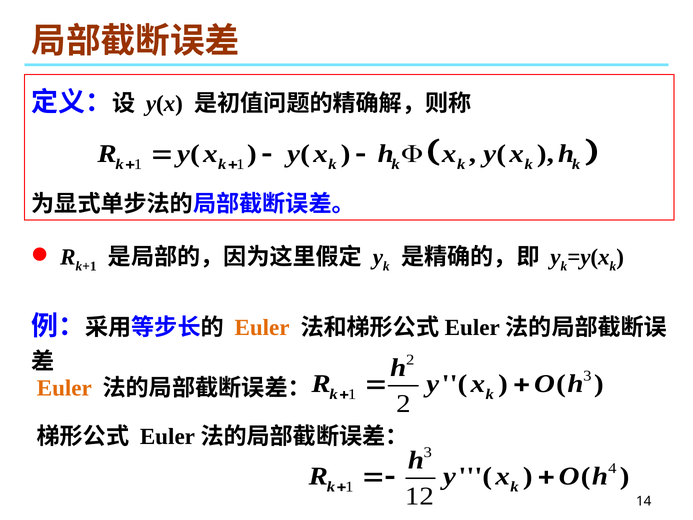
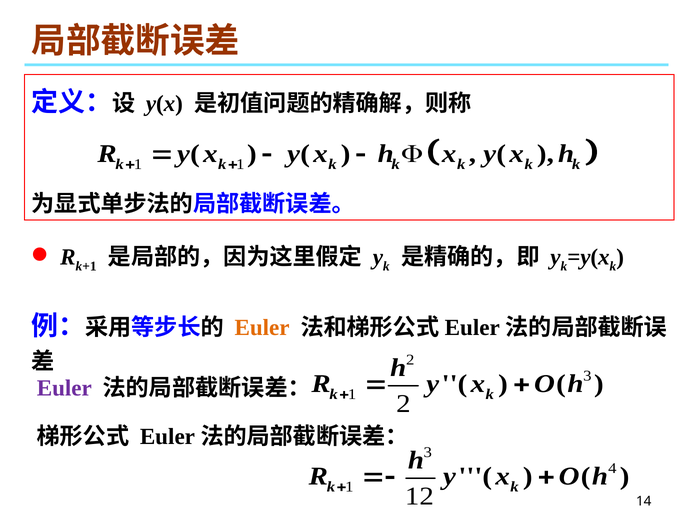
Euler at (64, 388) colour: orange -> purple
